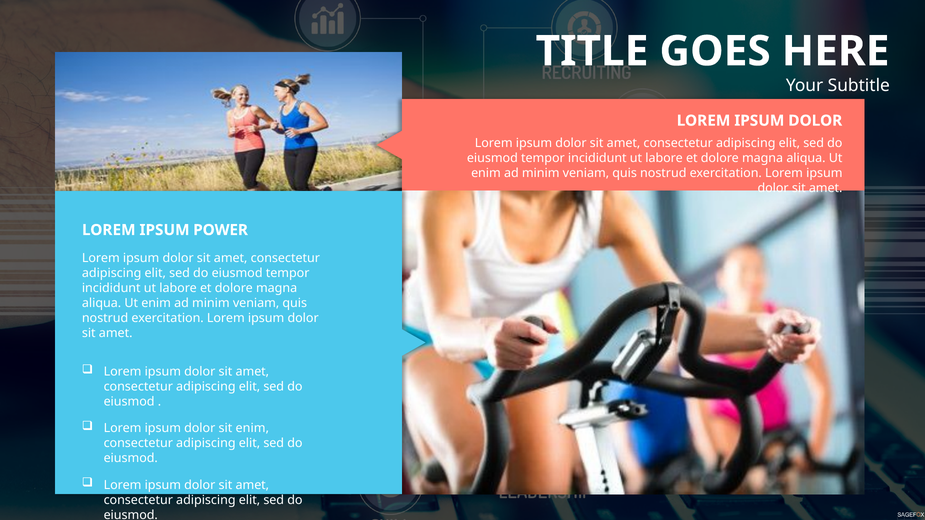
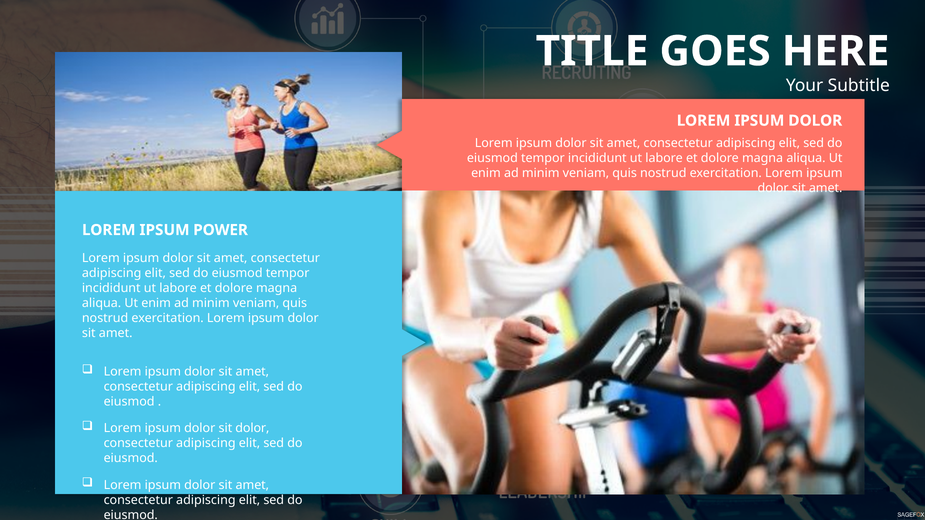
sit enim: enim -> dolor
